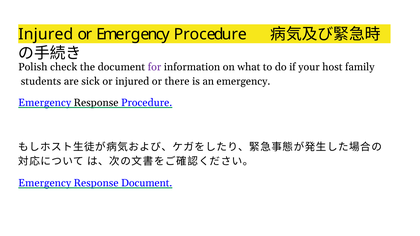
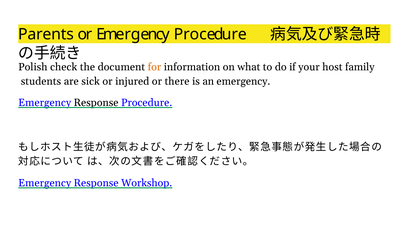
Injured at (46, 34): Injured -> Parents
for colour: purple -> orange
Response Document: Document -> Workshop
